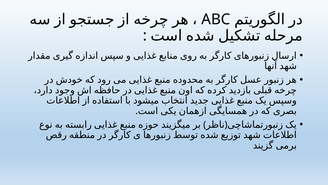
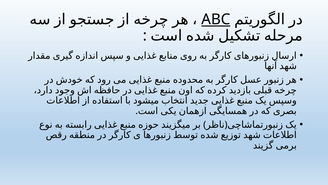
ABC underline: none -> present
